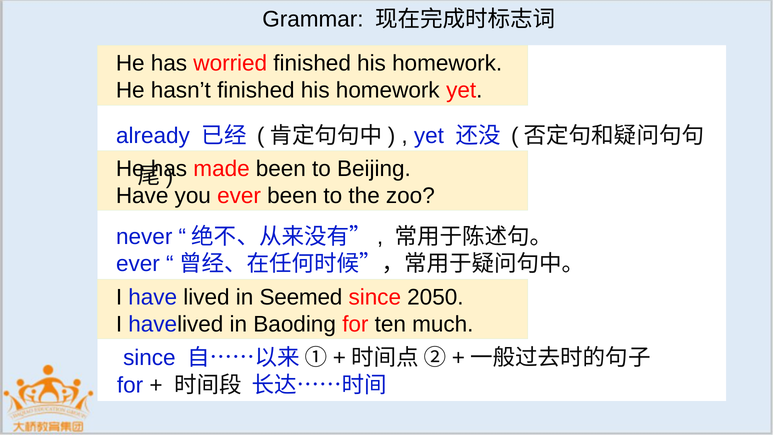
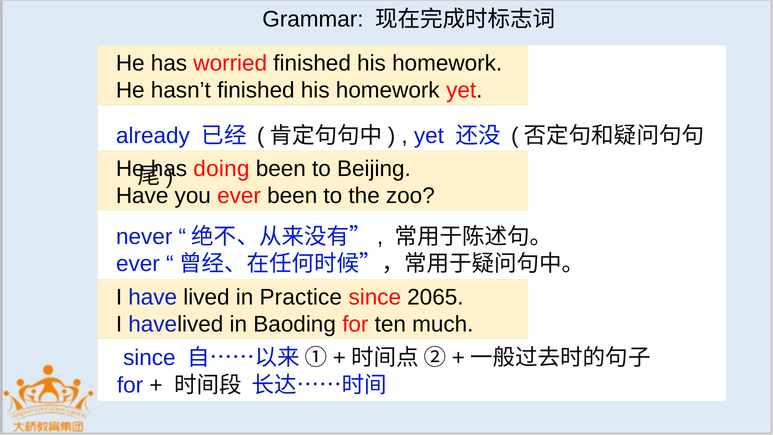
made: made -> doing
Seemed: Seemed -> Practice
2050: 2050 -> 2065
